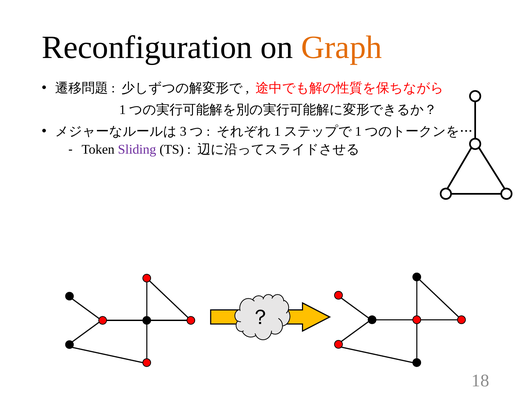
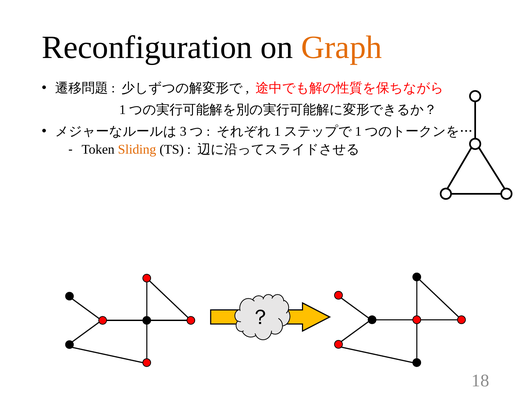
Sliding colour: purple -> orange
